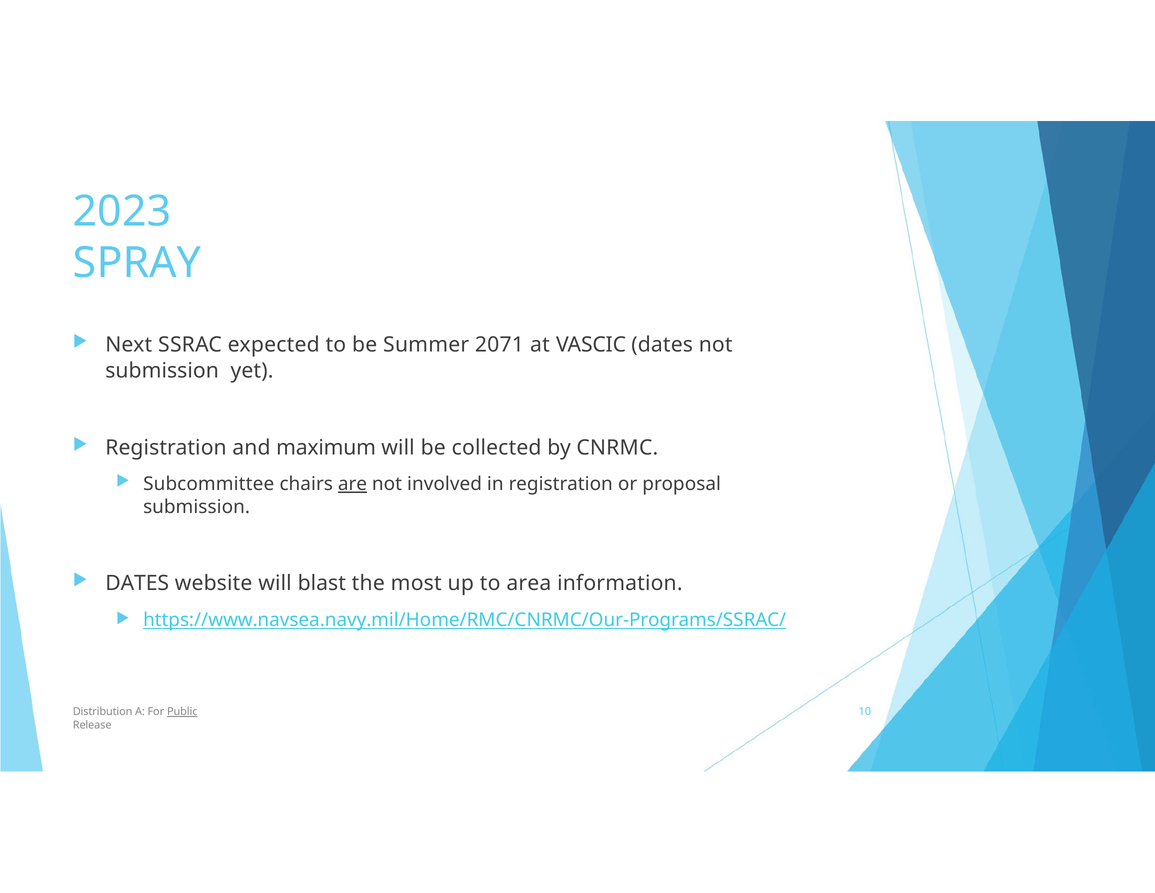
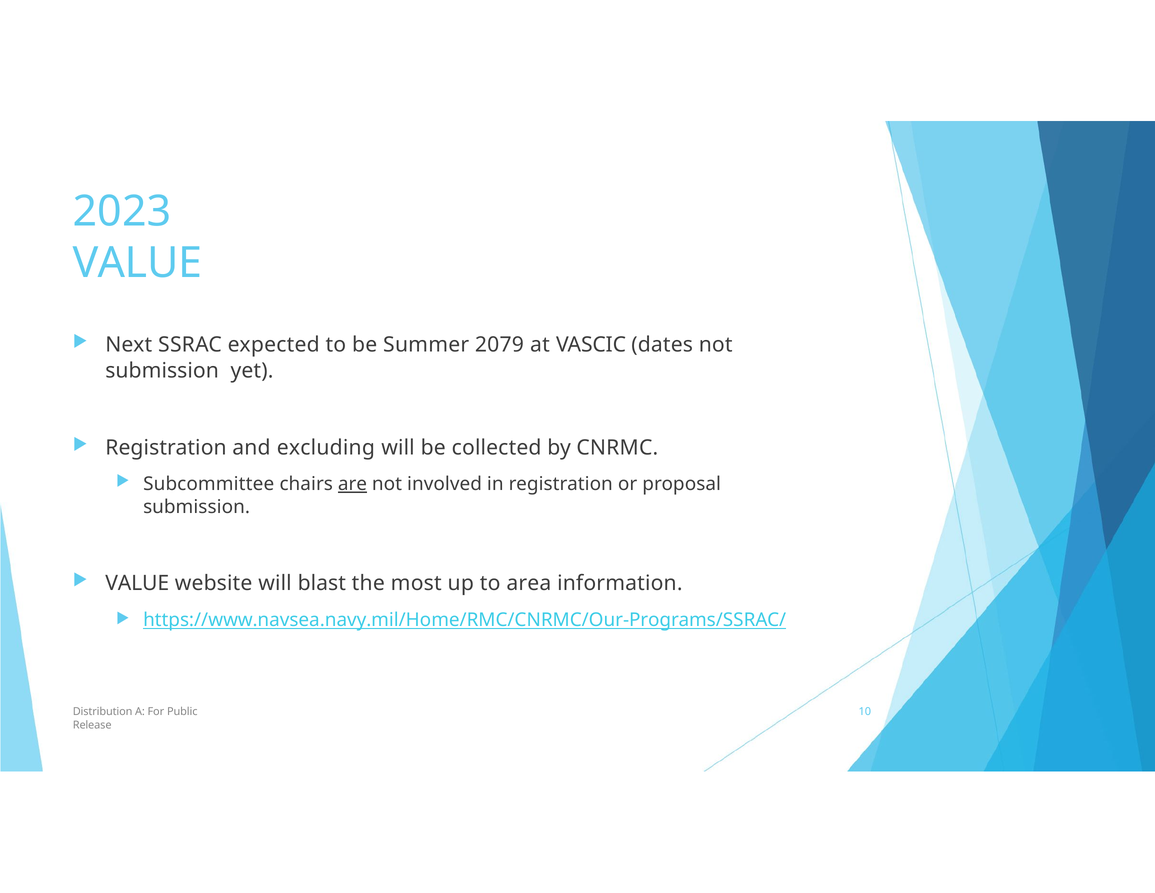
SPRAY at (137, 263): SPRAY -> VALUE
2071: 2071 -> 2079
maximum: maximum -> excluding
DATES at (137, 583): DATES -> VALUE
Public underline: present -> none
